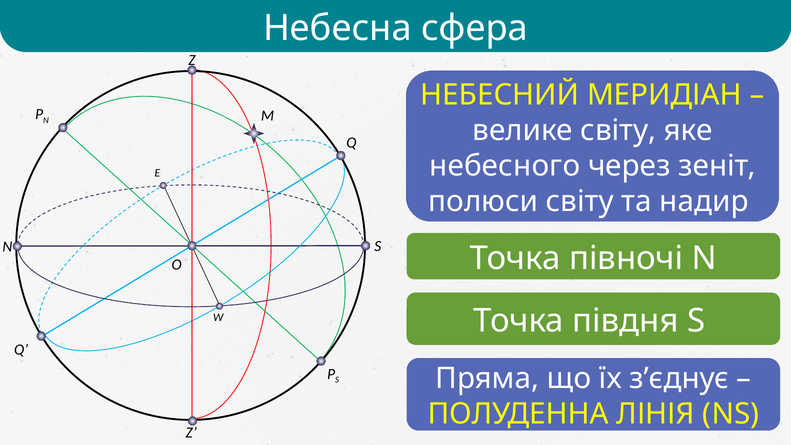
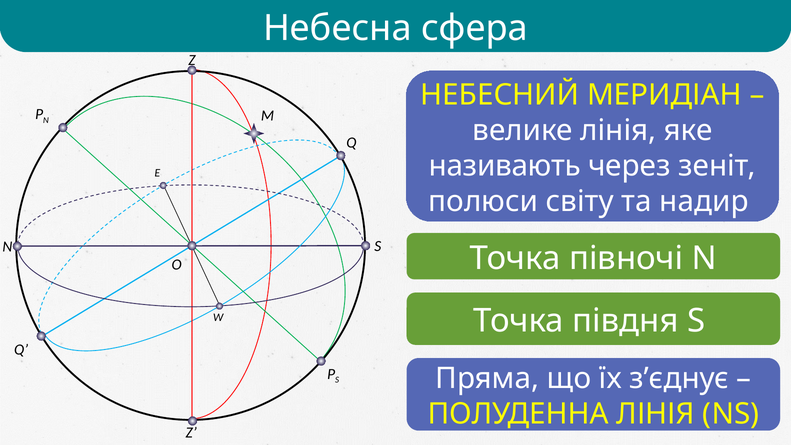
велике світу: світу -> лінія
небесного: небесного -> називають
